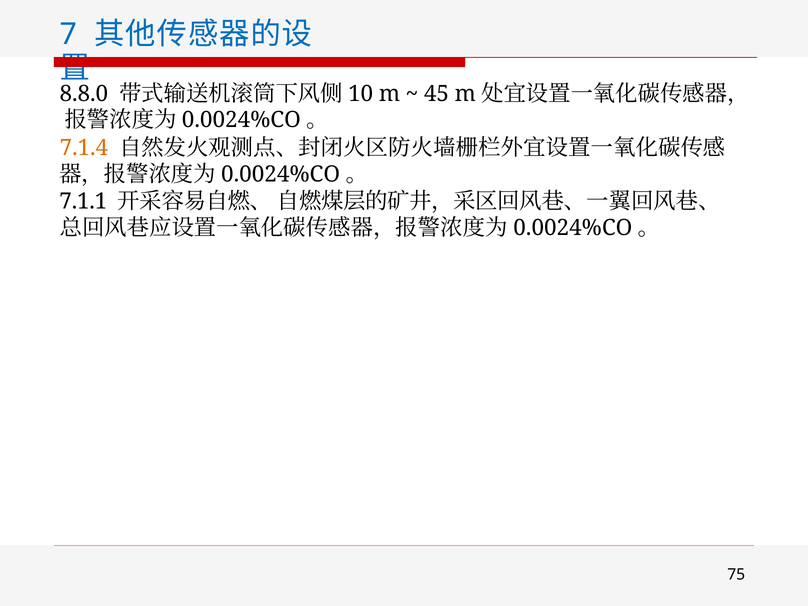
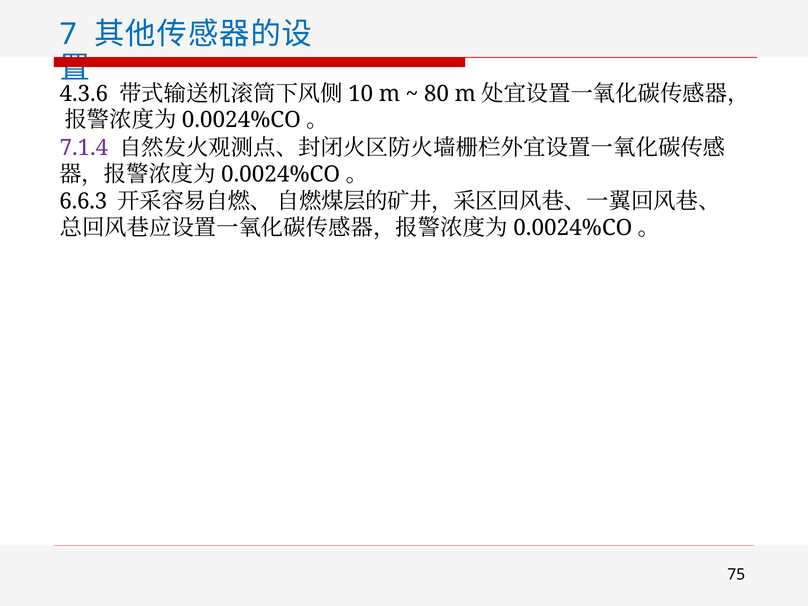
8.8.0: 8.8.0 -> 4.3.6
45: 45 -> 80
7.1.4 colour: orange -> purple
7.1.1: 7.1.1 -> 6.6.3
